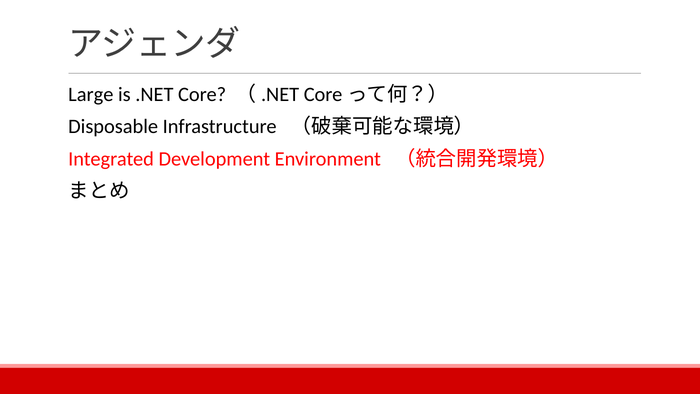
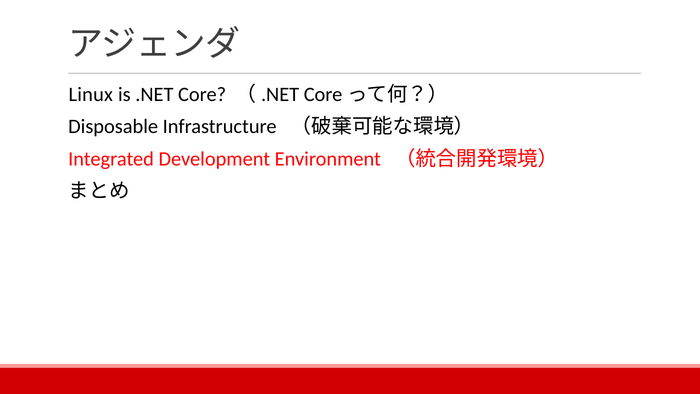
Large: Large -> Linux
